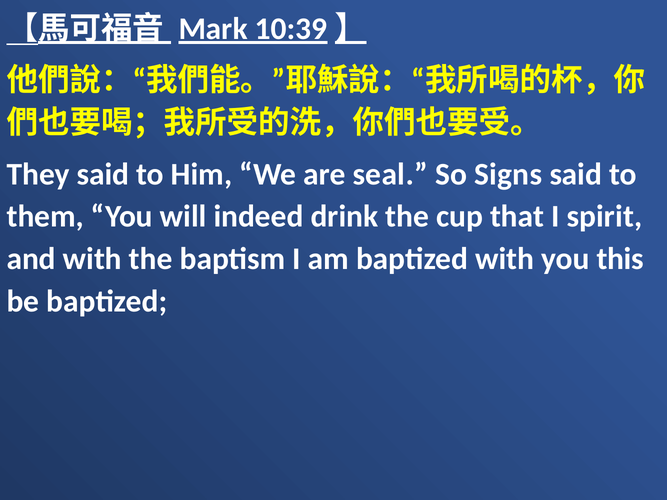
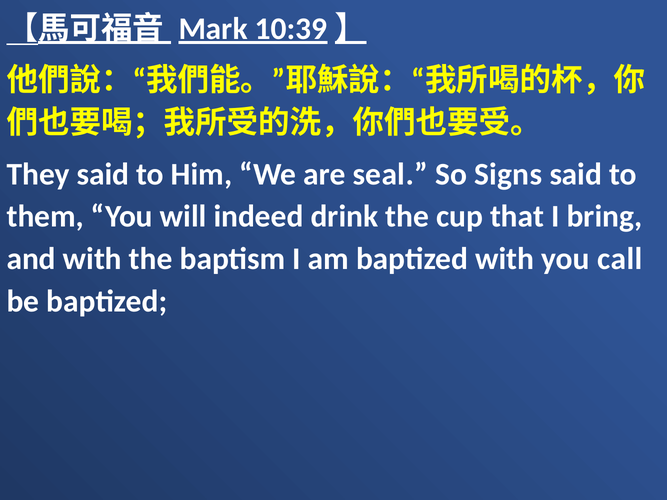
spirit: spirit -> bring
this: this -> call
